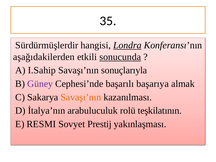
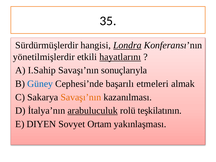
aşağıdakilerden: aşağıdakilerden -> yönetilmişlerdir
sonucunda: sonucunda -> hayatlarını
Güney colour: purple -> blue
başarıya: başarıya -> etmeleri
arabuluculuk underline: none -> present
RESMI: RESMI -> DIYEN
Prestij: Prestij -> Ortam
